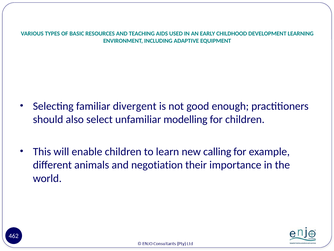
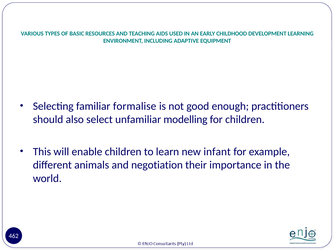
divergent: divergent -> formalise
calling: calling -> infant
